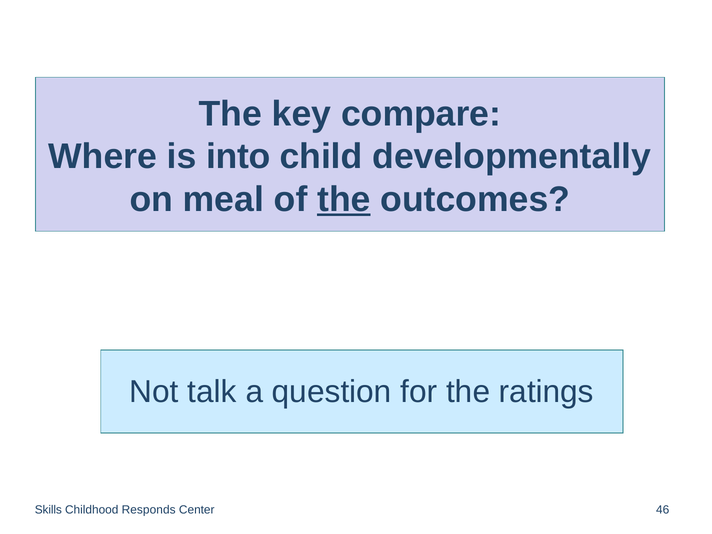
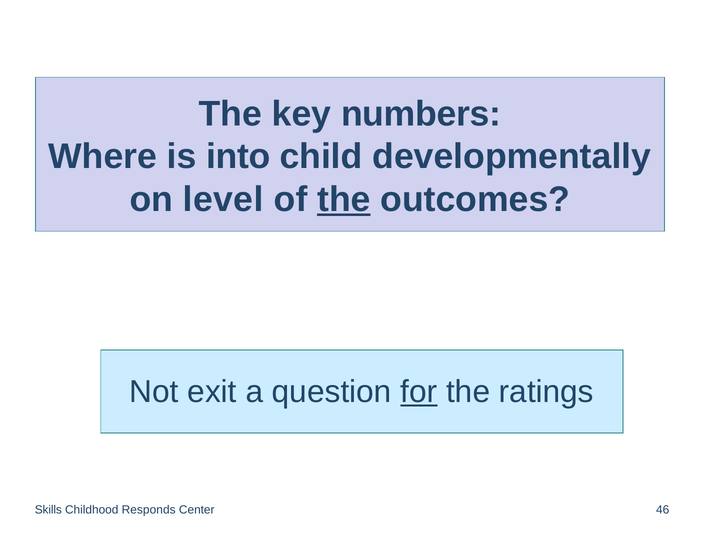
compare: compare -> numbers
meal: meal -> level
talk: talk -> exit
for underline: none -> present
